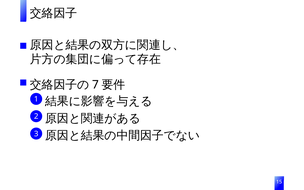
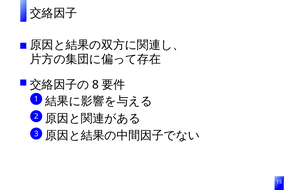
7: 7 -> 8
